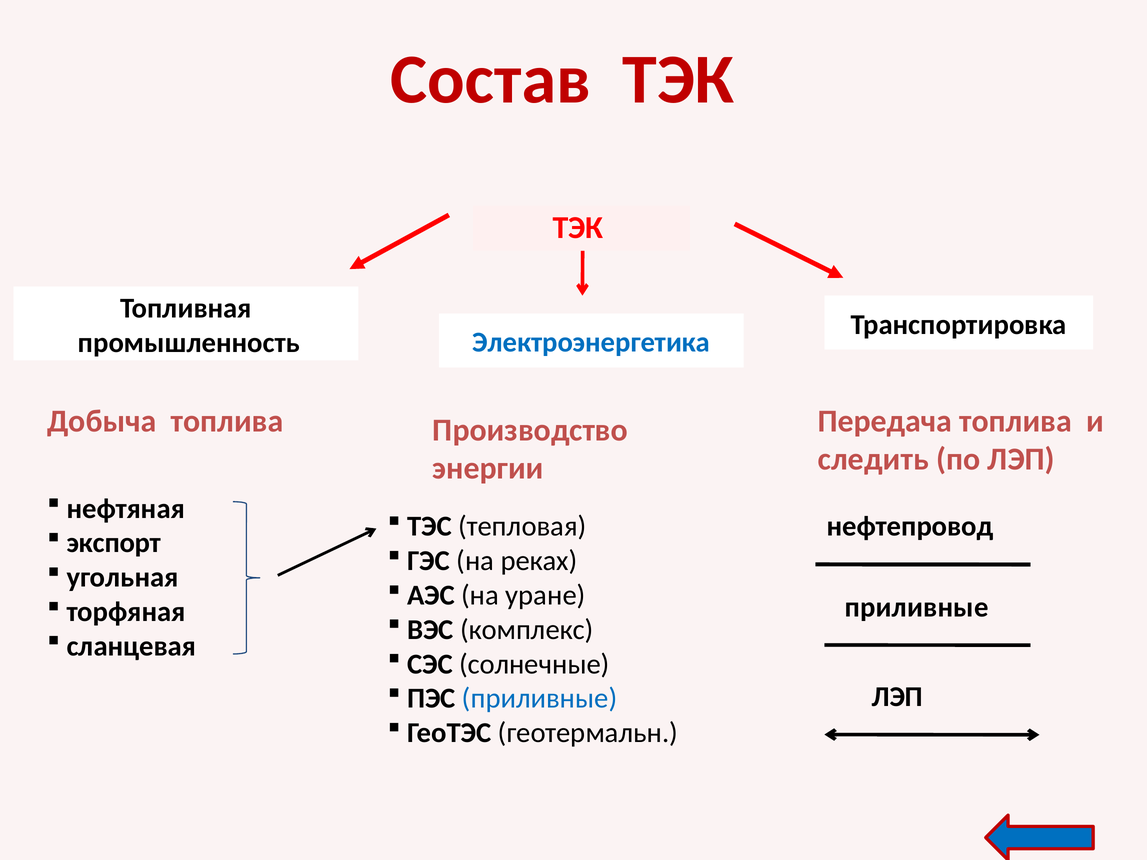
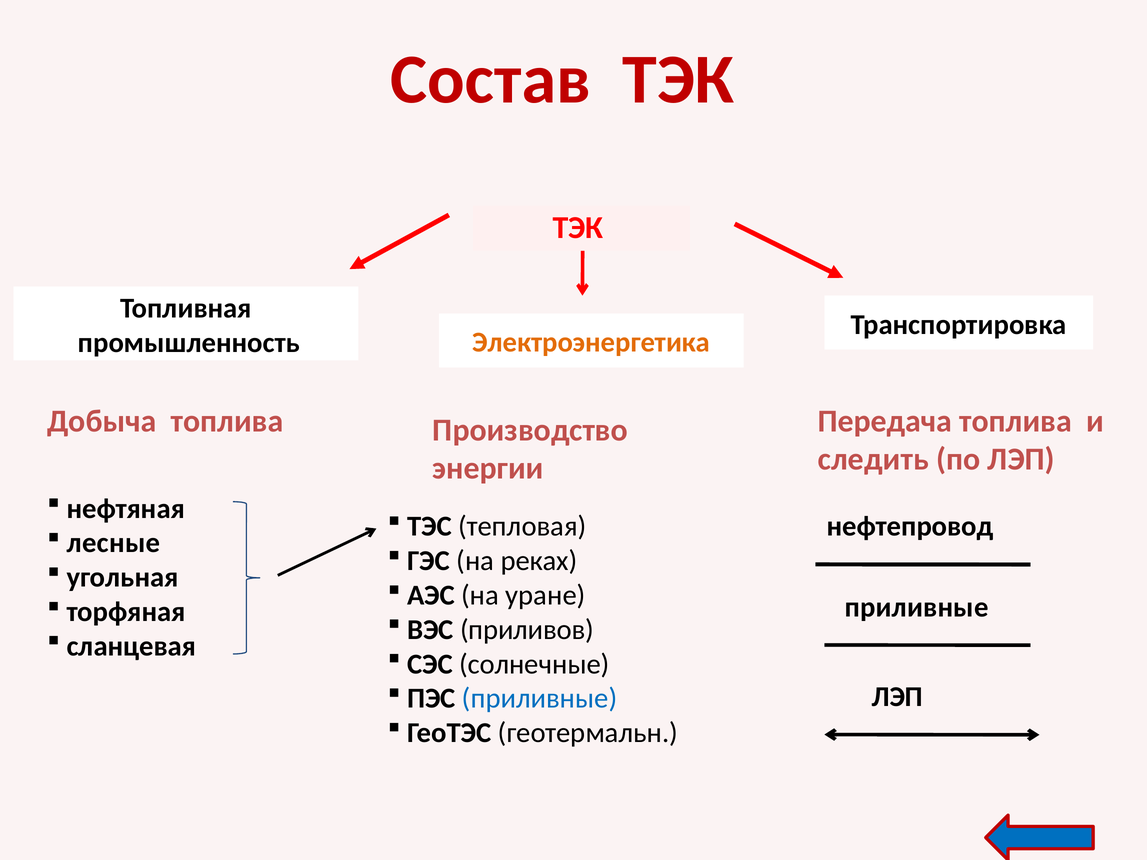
Электроэнергетика colour: blue -> orange
экспорт: экспорт -> лесные
комплекс: комплекс -> приливов
